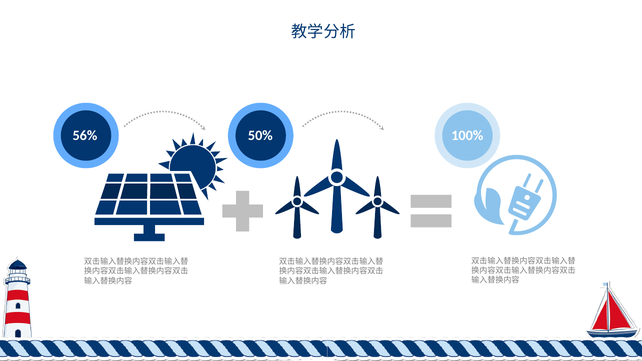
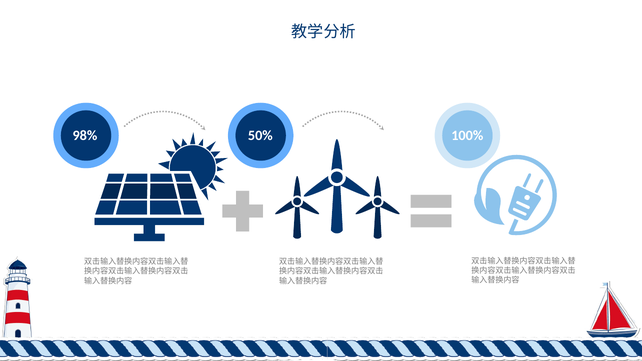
56%: 56% -> 98%
